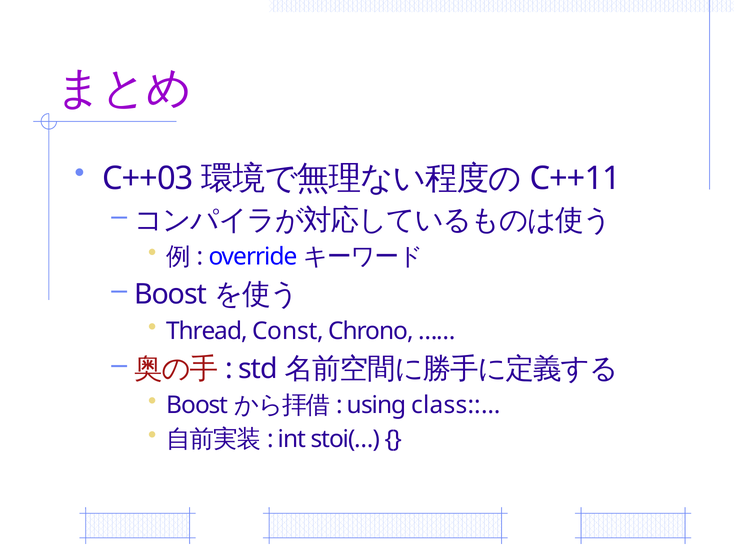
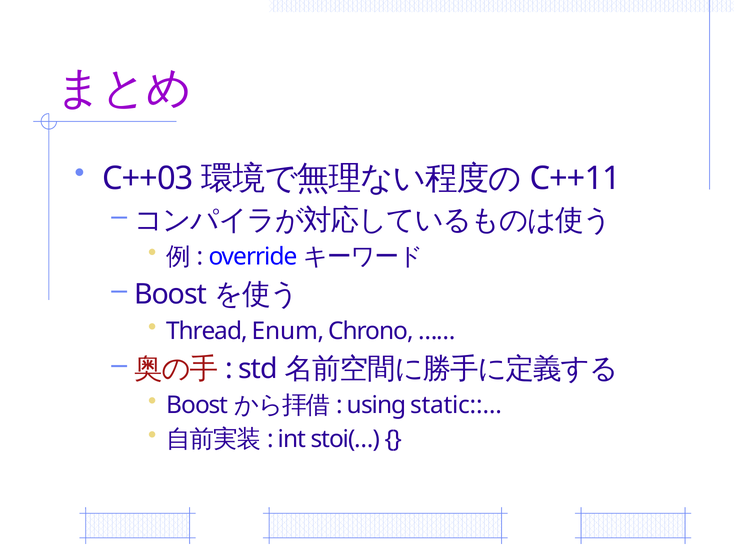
Const: Const -> Enum
class::…: class::… -> static::…
